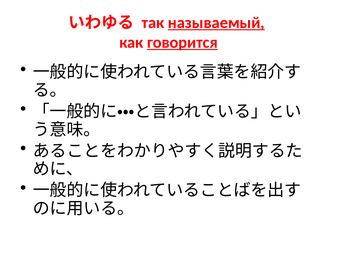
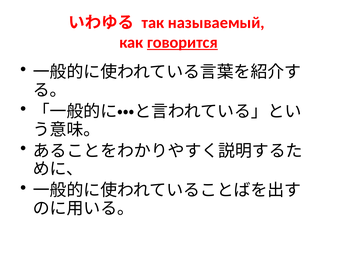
называемый underline: present -> none
